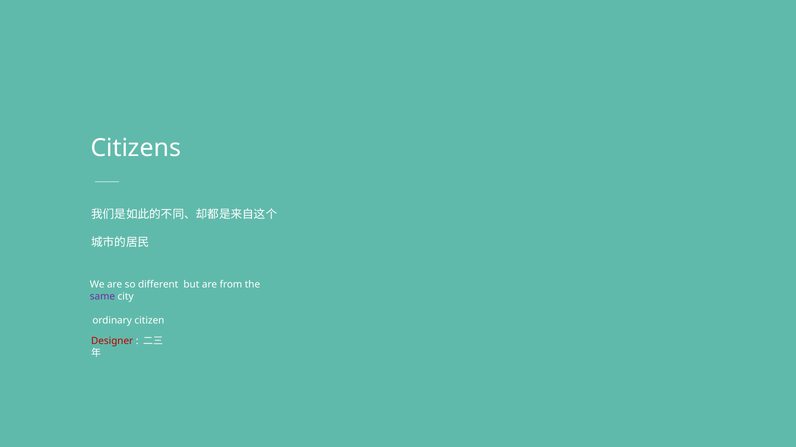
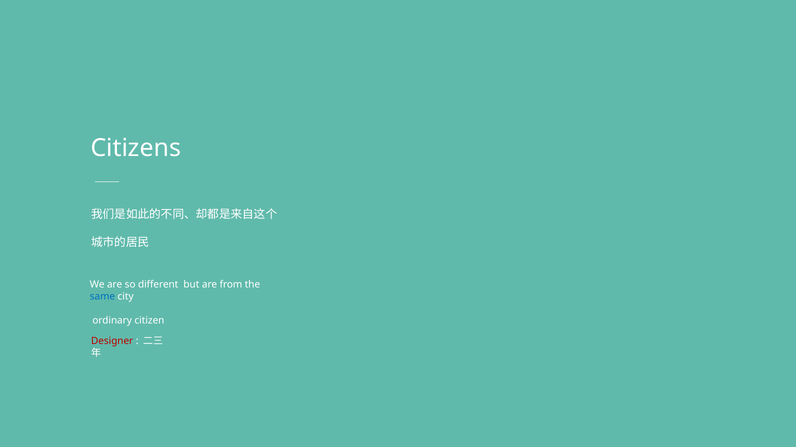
same colour: purple -> blue
